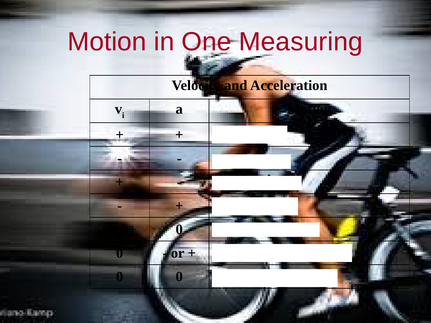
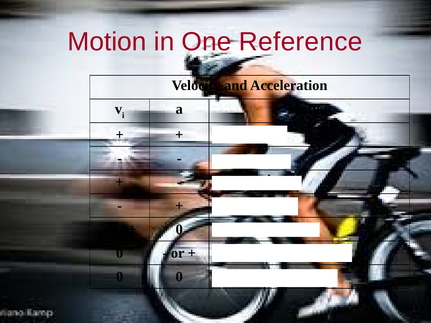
Measuring: Measuring -> Reference
